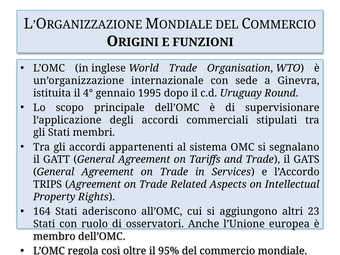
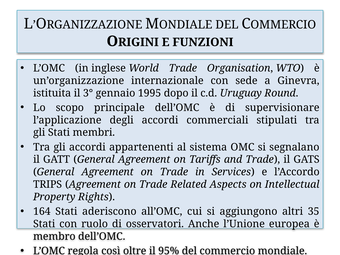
4°: 4° -> 3°
23: 23 -> 35
